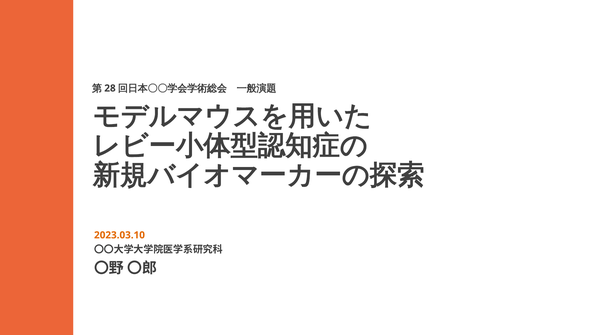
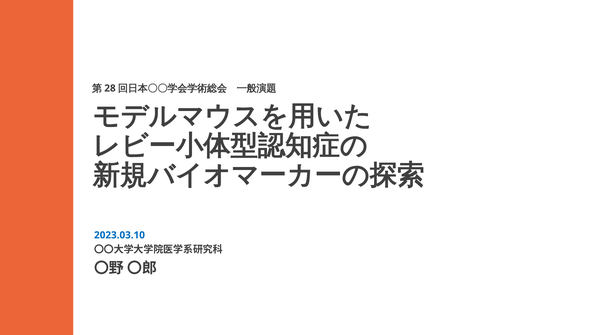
2023.03.10 colour: orange -> blue
